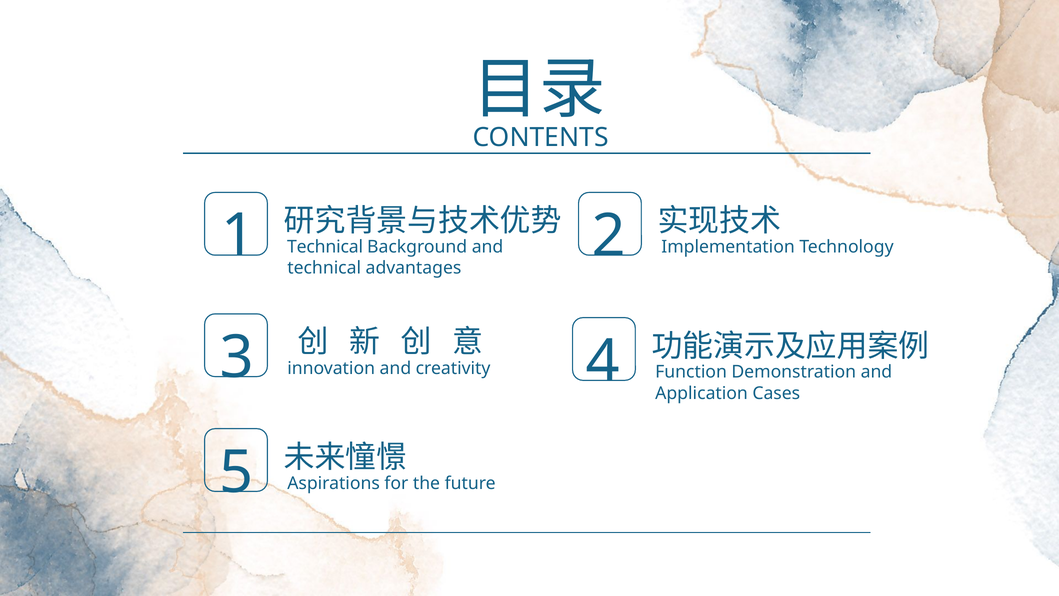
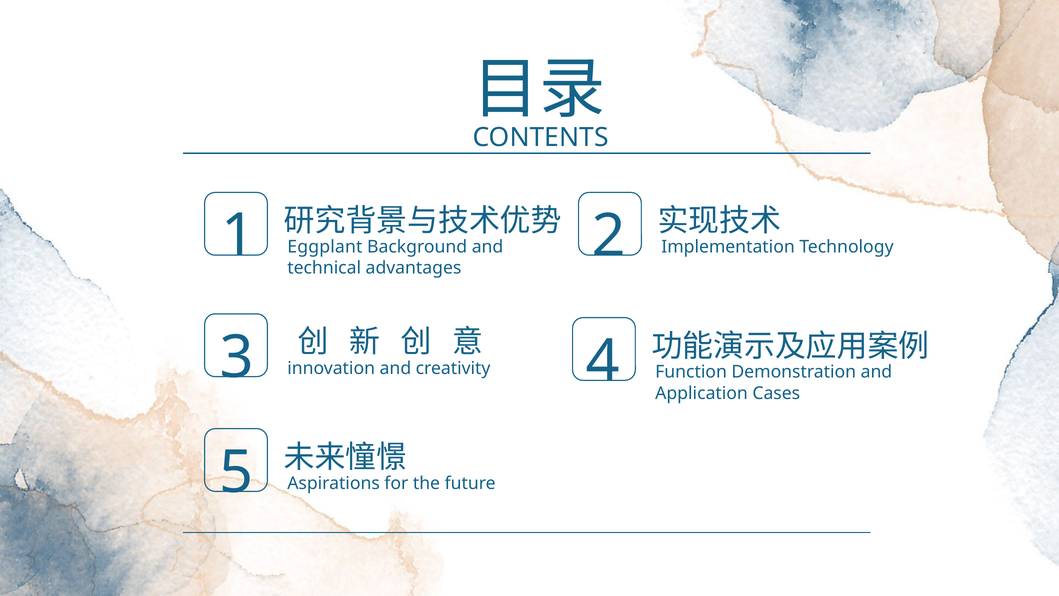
Technical at (325, 247): Technical -> Eggplant
